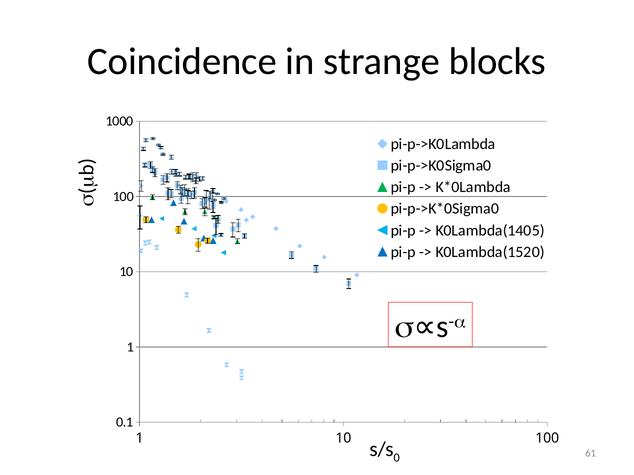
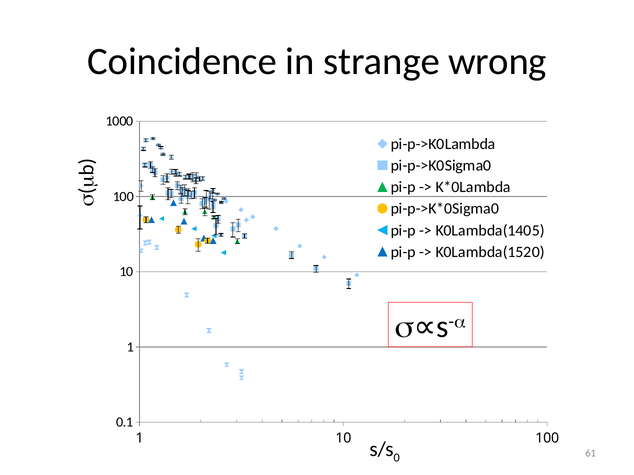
blocks: blocks -> wrong
